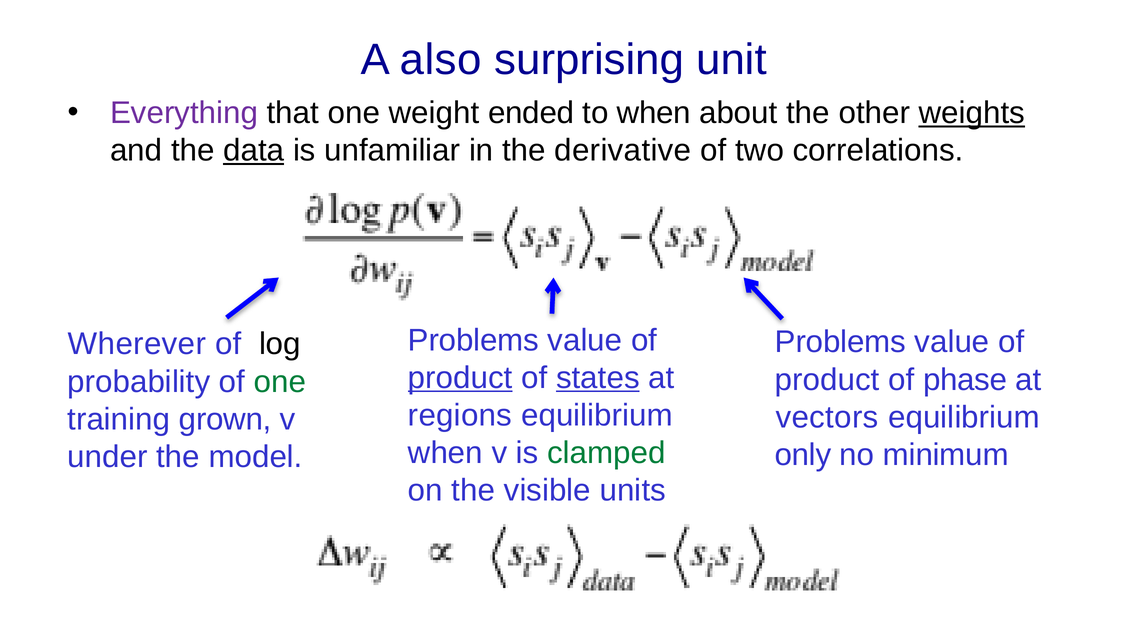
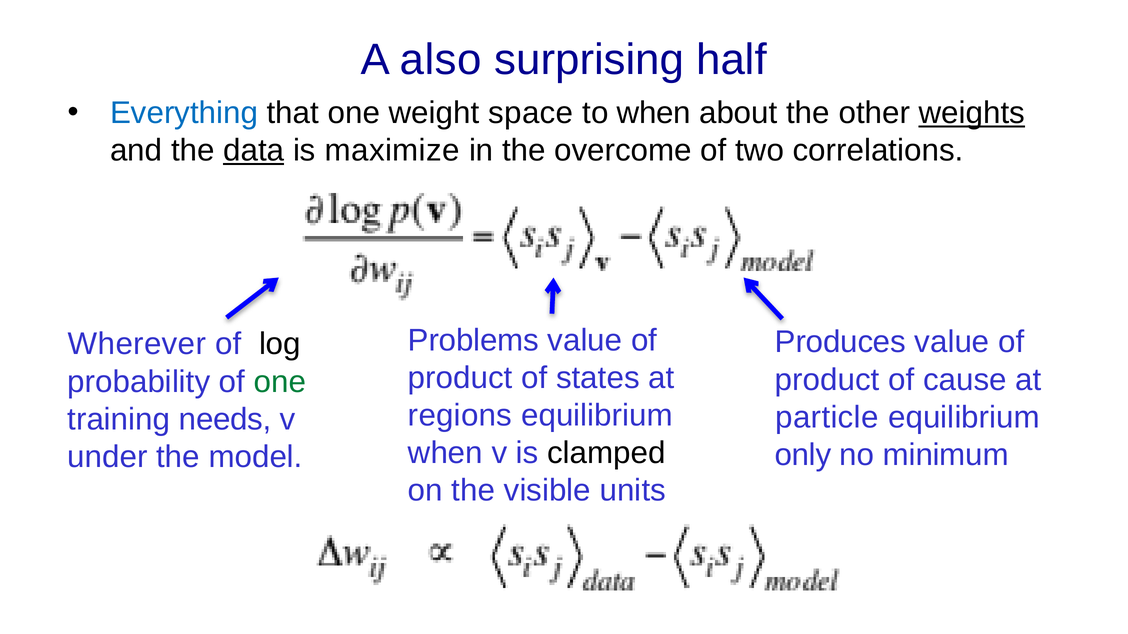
unit: unit -> half
Everything colour: purple -> blue
ended: ended -> space
unfamiliar: unfamiliar -> maximize
derivative: derivative -> overcome
Problems at (840, 342): Problems -> Produces
product at (460, 378) underline: present -> none
states underline: present -> none
phase: phase -> cause
vectors: vectors -> particle
grown: grown -> needs
clamped colour: green -> black
